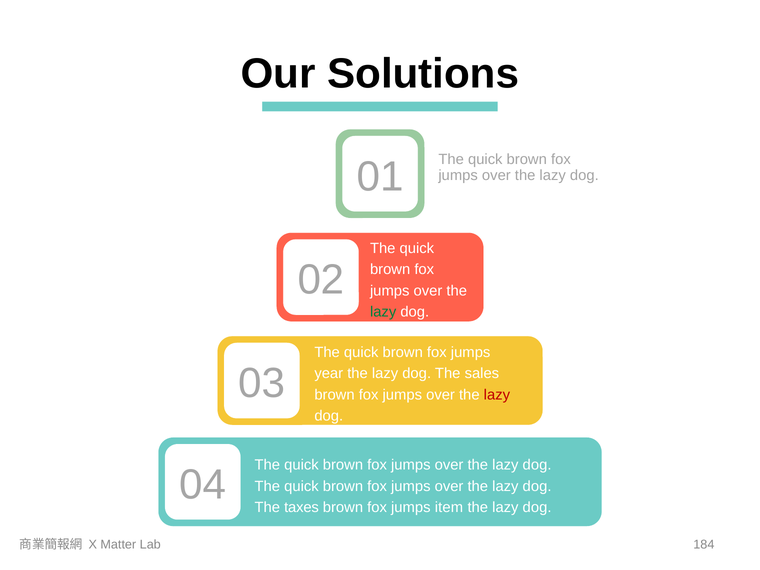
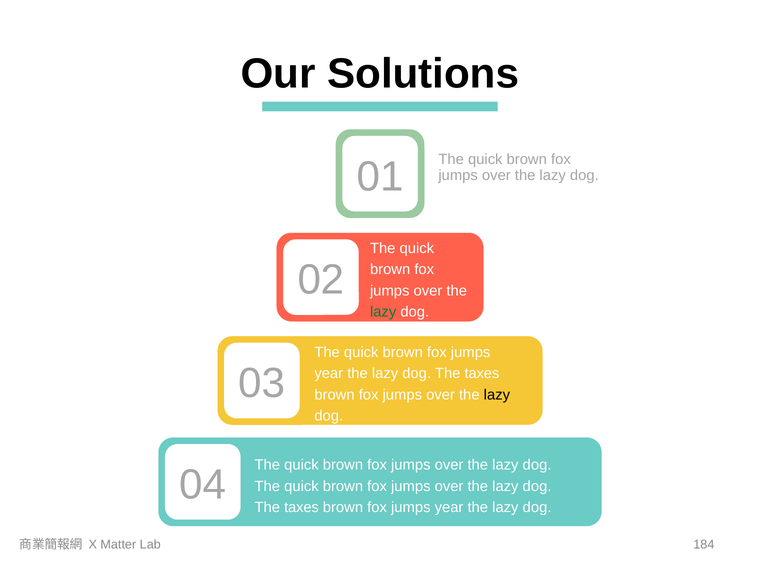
sales at (482, 374): sales -> taxes
lazy at (497, 395) colour: red -> black
item at (449, 507): item -> year
